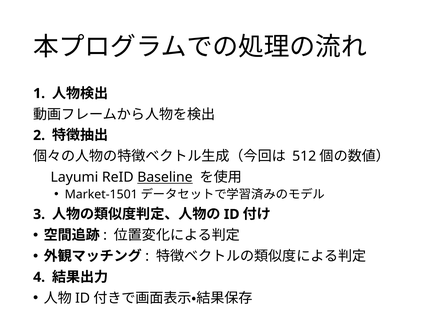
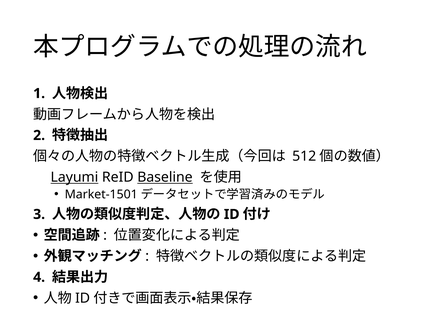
Layumi underline: none -> present
